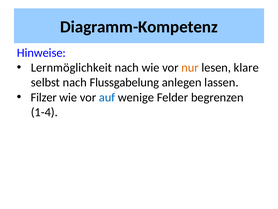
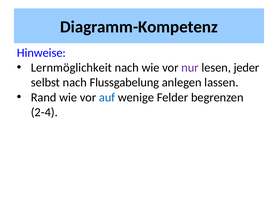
nur colour: orange -> purple
klare: klare -> jeder
Filzer: Filzer -> Rand
1-4: 1-4 -> 2-4
